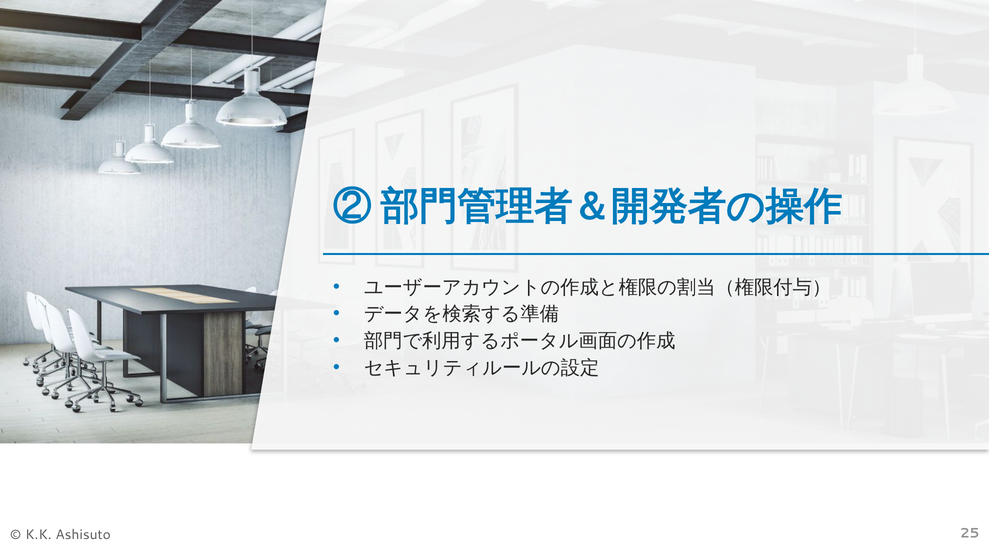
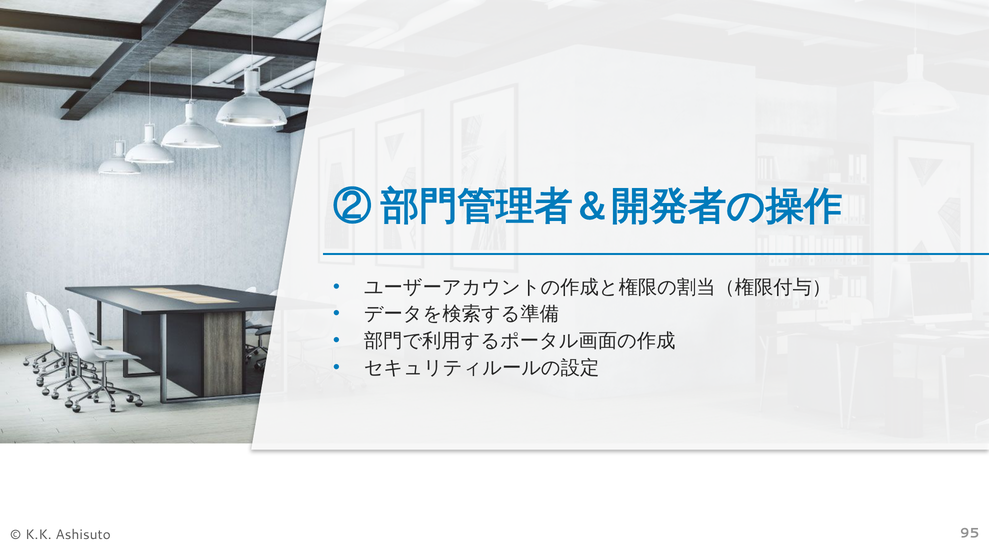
25: 25 -> 95
